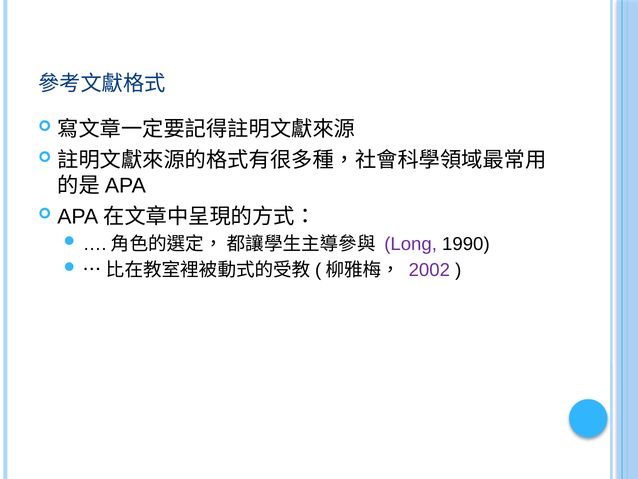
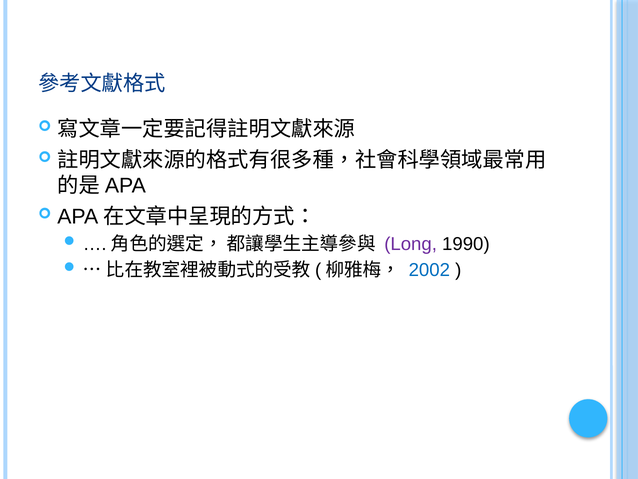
2002 colour: purple -> blue
